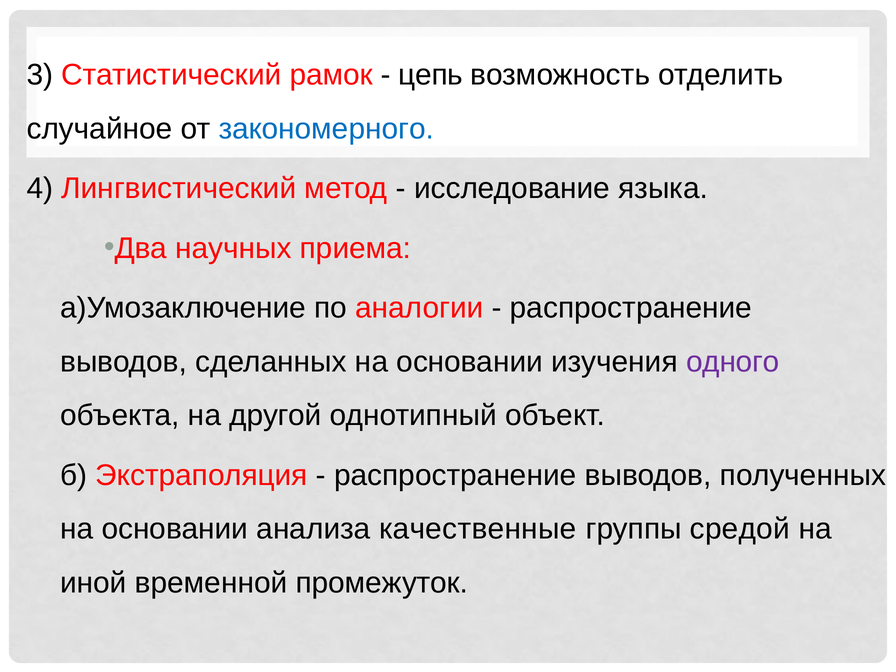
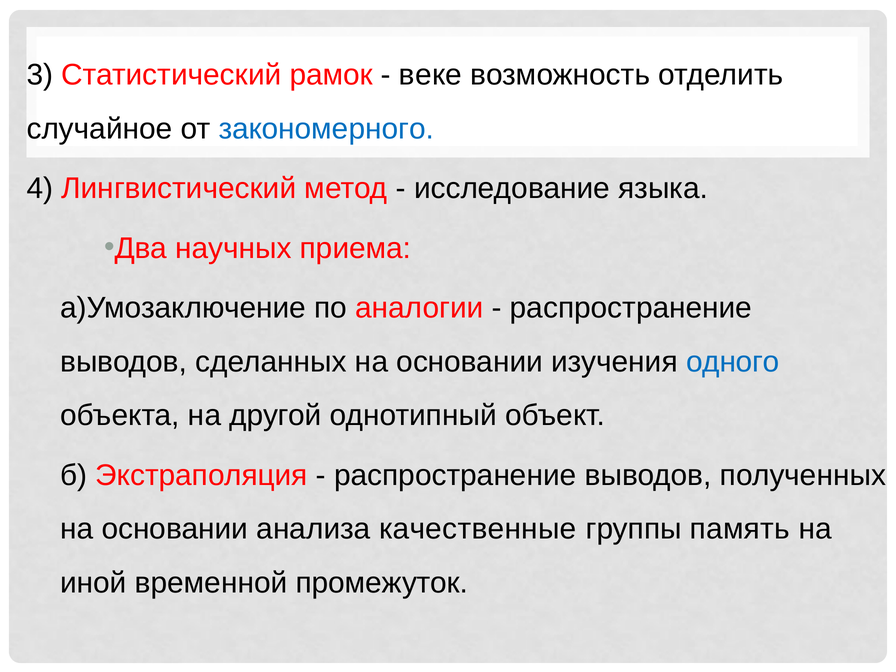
цепь: цепь -> веке
одного colour: purple -> blue
средой: средой -> память
